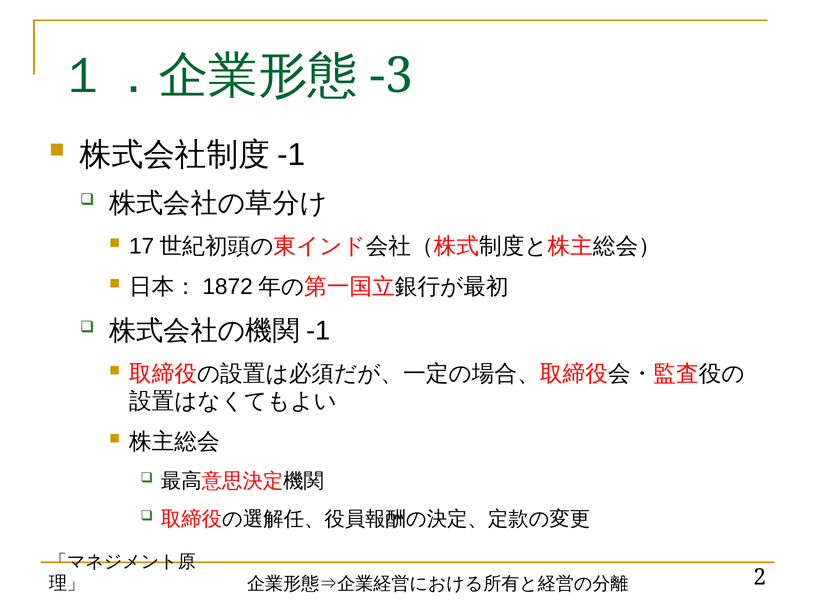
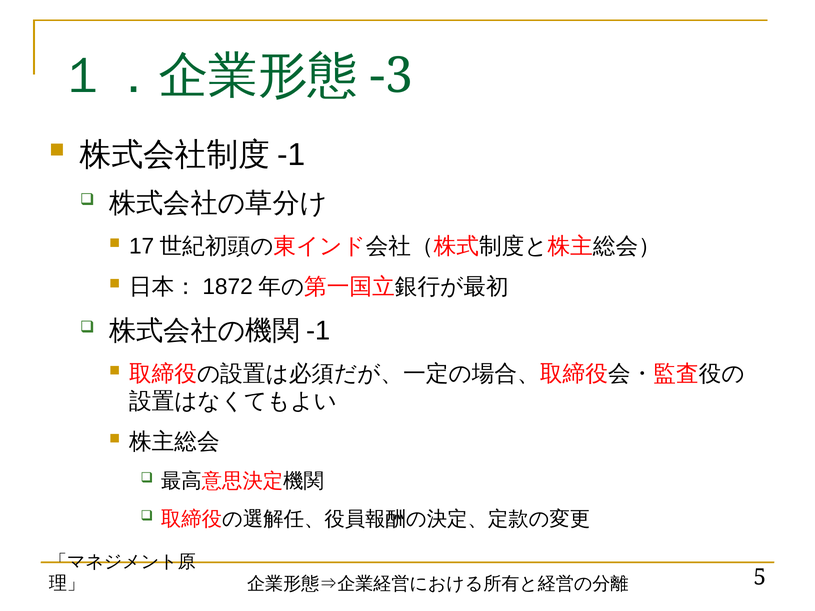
2: 2 -> 5
